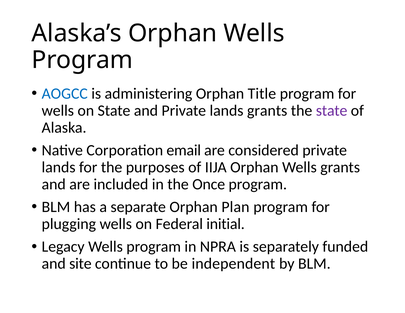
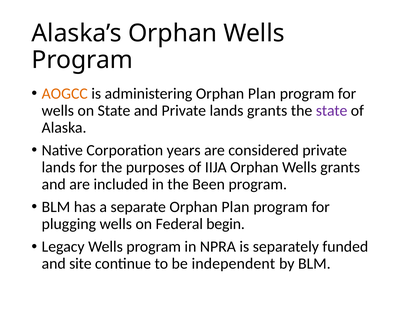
AOGCC colour: blue -> orange
administering Orphan Title: Title -> Plan
email: email -> years
Once: Once -> Been
initial: initial -> begin
